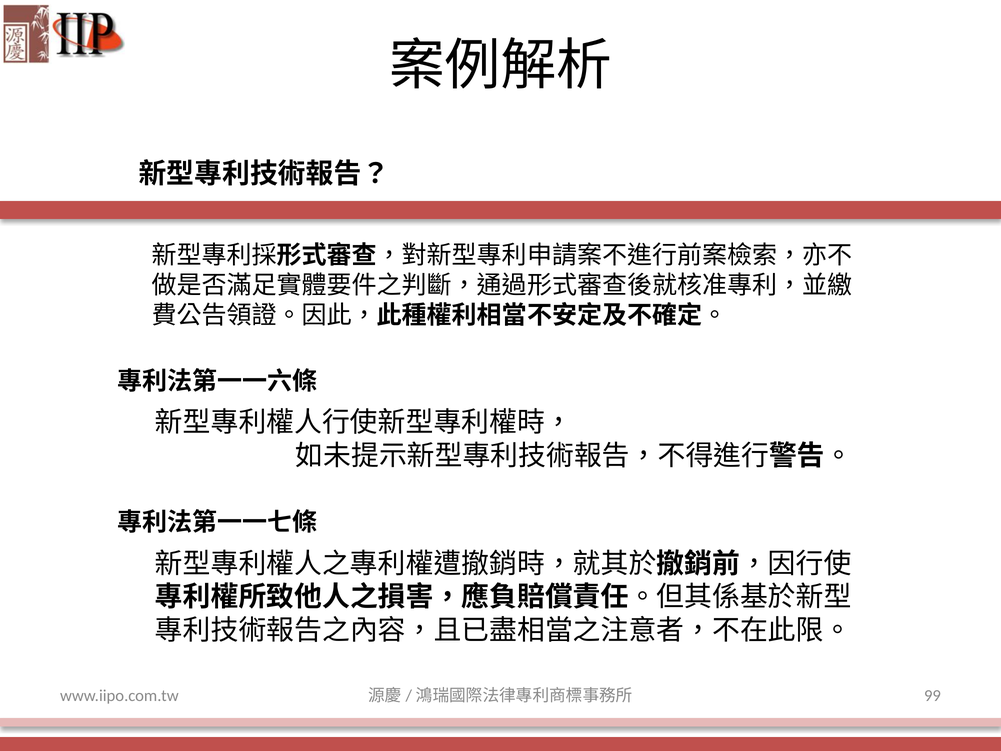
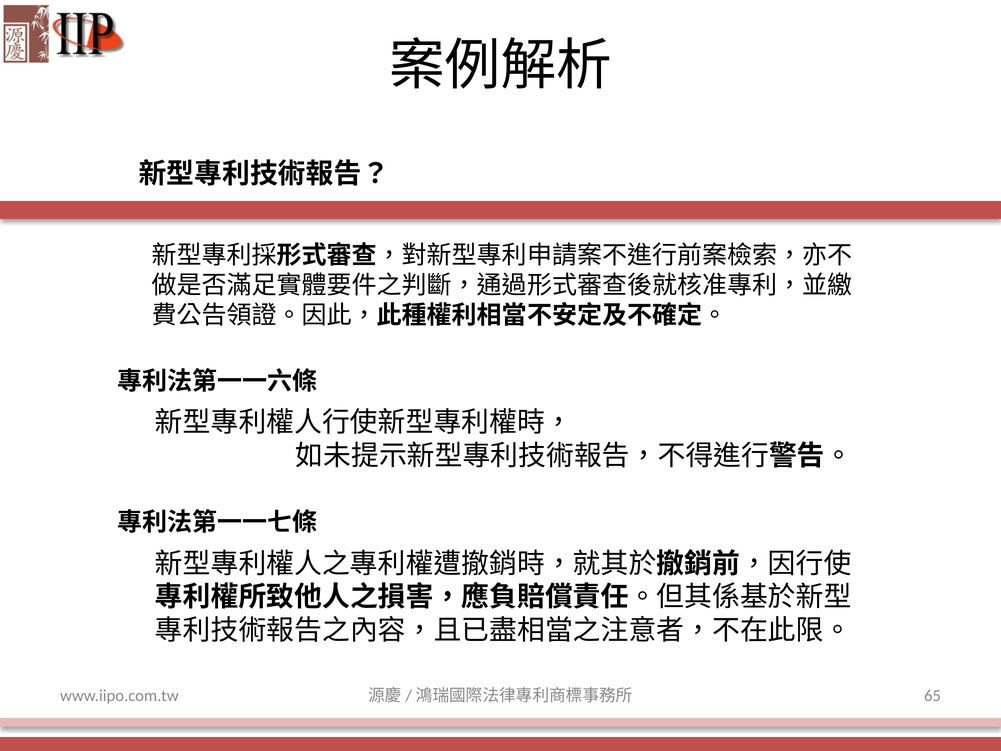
99: 99 -> 65
